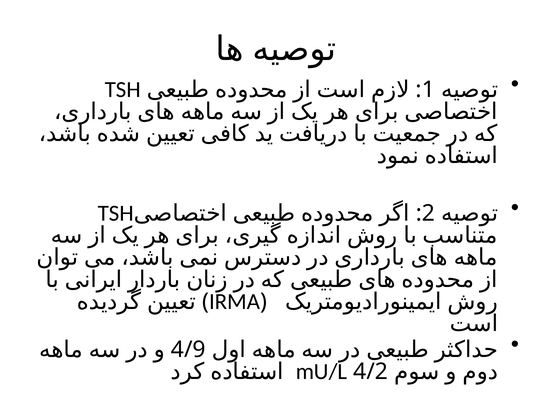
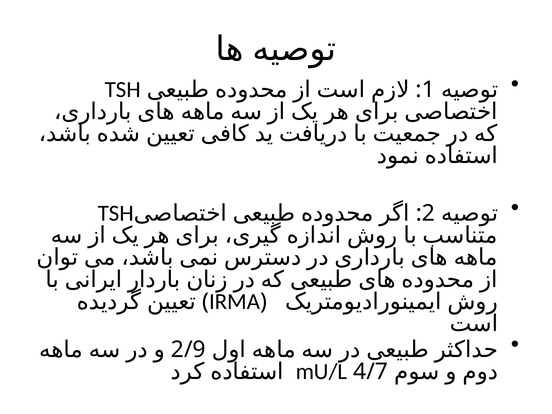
4/9: 4/9 -> 2/9
4/2: 4/2 -> 4/7
